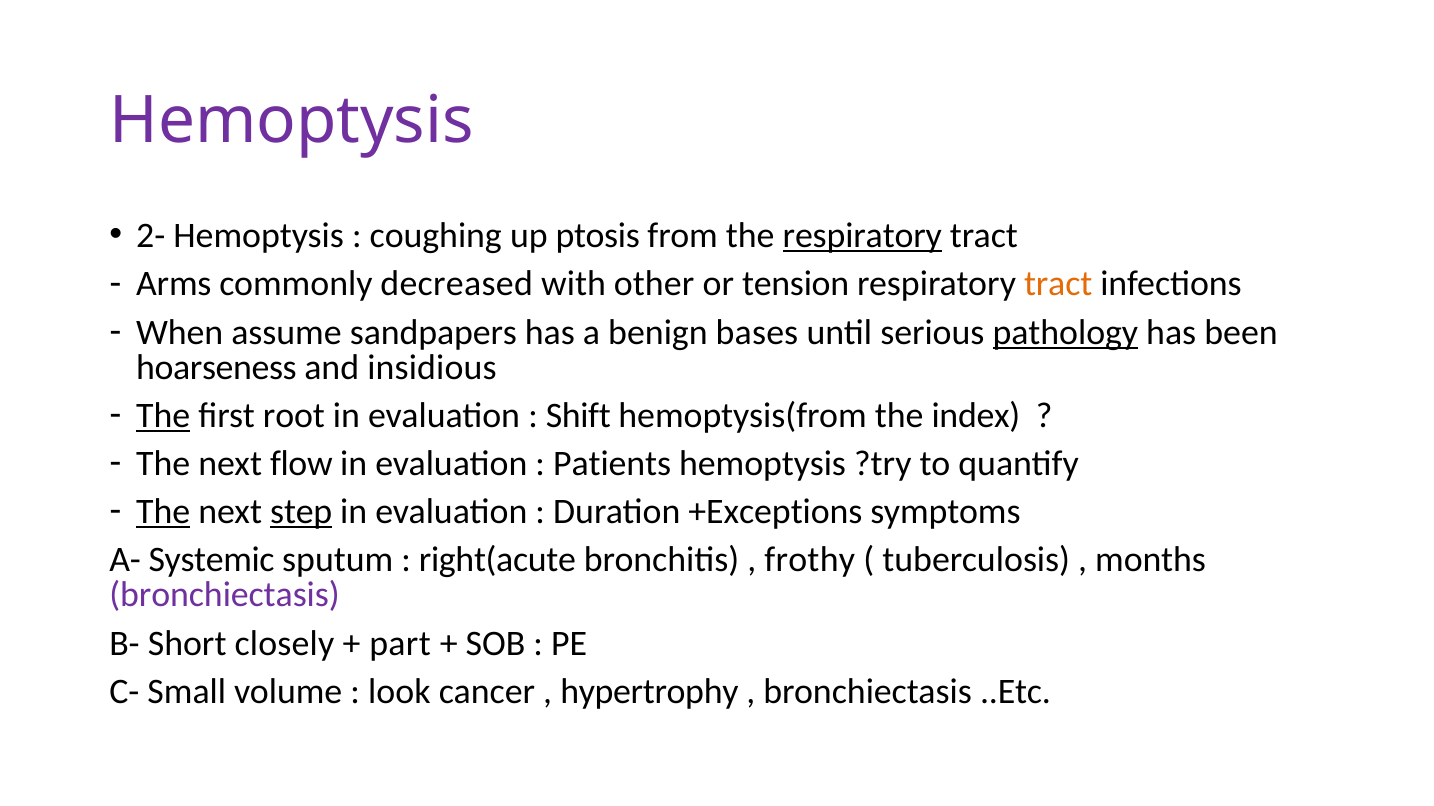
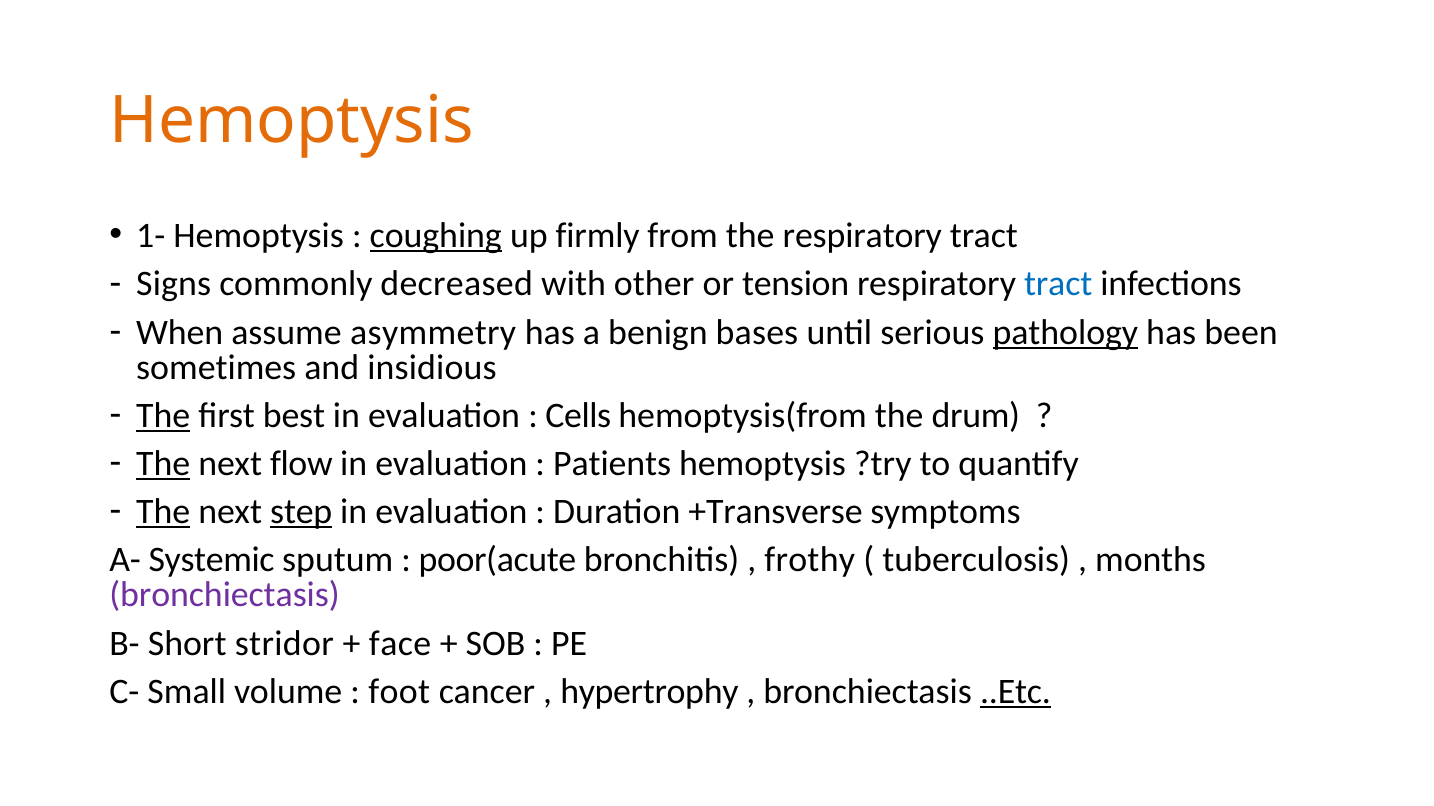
Hemoptysis at (292, 120) colour: purple -> orange
2-: 2- -> 1-
coughing underline: none -> present
ptosis: ptosis -> firmly
respiratory at (862, 236) underline: present -> none
Arms: Arms -> Signs
tract at (1058, 284) colour: orange -> blue
sandpapers: sandpapers -> asymmetry
hoarseness: hoarseness -> sometimes
root: root -> best
Shift: Shift -> Cells
index: index -> drum
The at (163, 464) underline: none -> present
+Exceptions: +Exceptions -> +Transverse
right(acute: right(acute -> poor(acute
closely: closely -> stridor
part: part -> face
look: look -> foot
..Etc underline: none -> present
